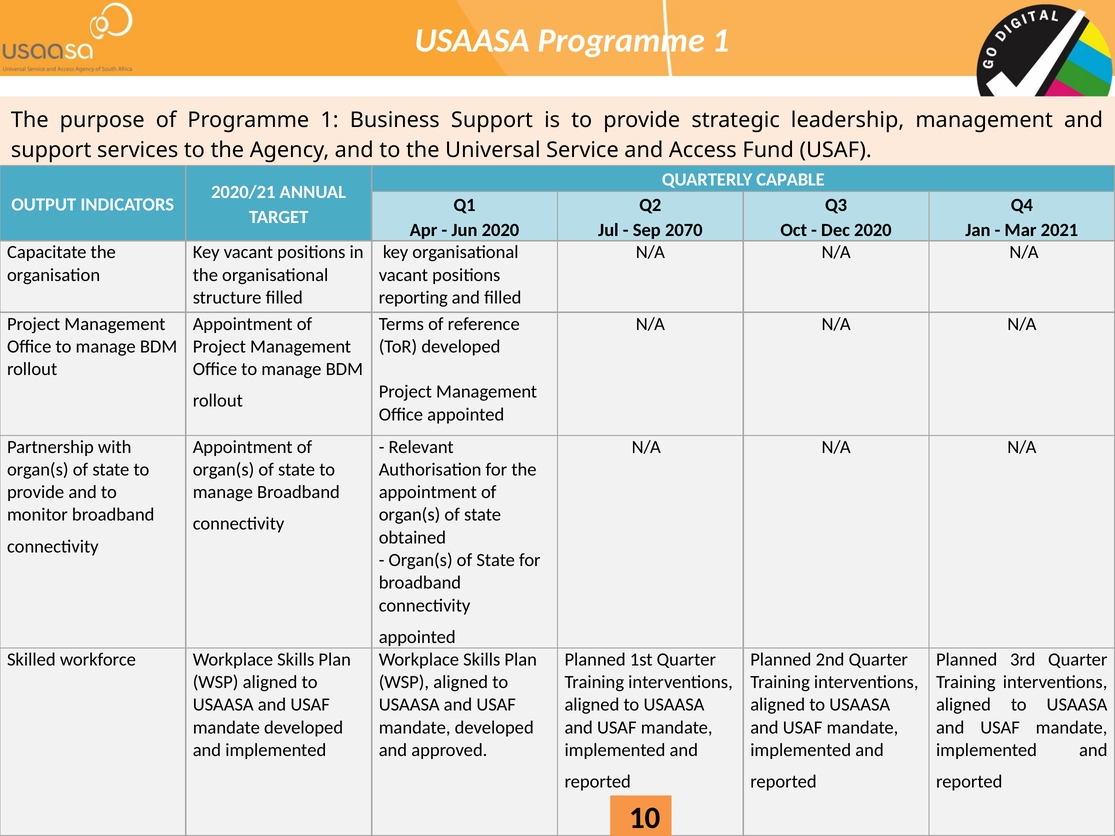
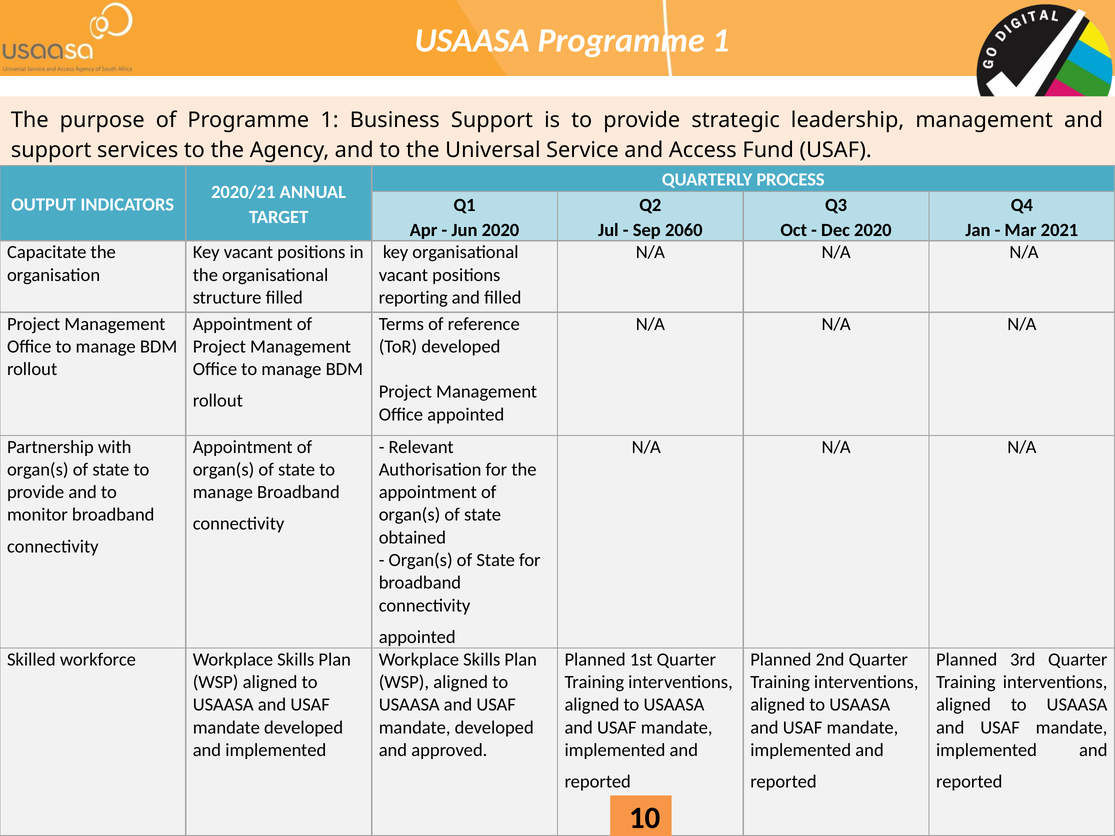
CAPABLE: CAPABLE -> PROCESS
2070: 2070 -> 2060
